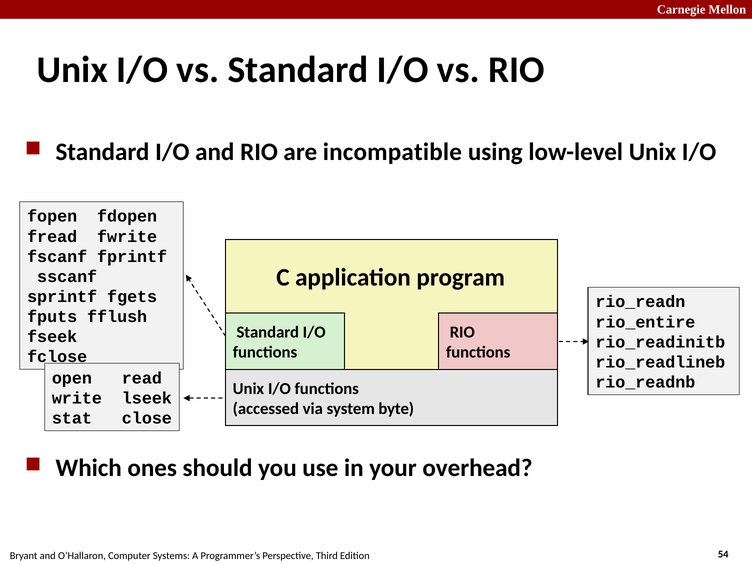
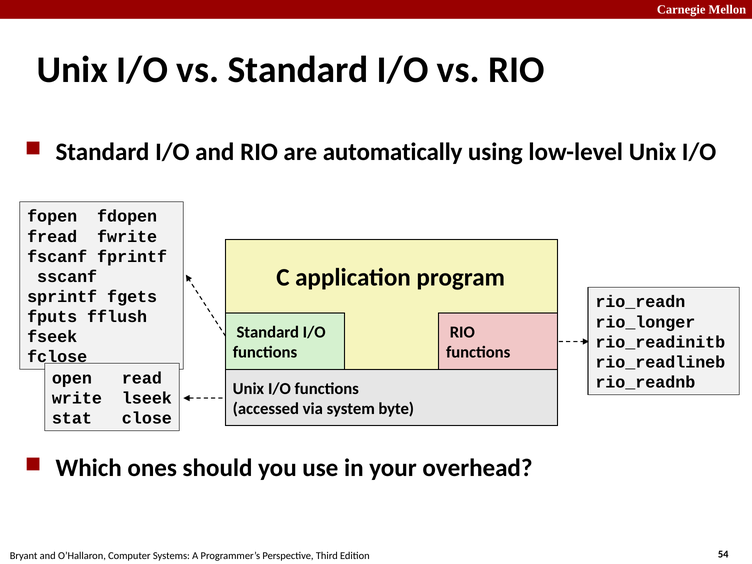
incompatible: incompatible -> automatically
rio_entire: rio_entire -> rio_longer
